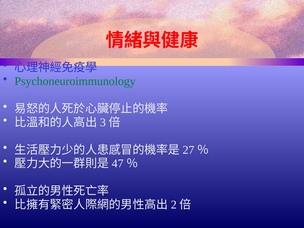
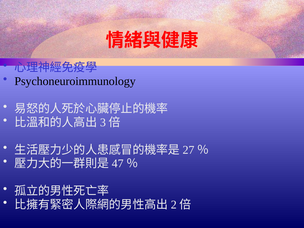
Psychoneuroimmunology colour: green -> black
